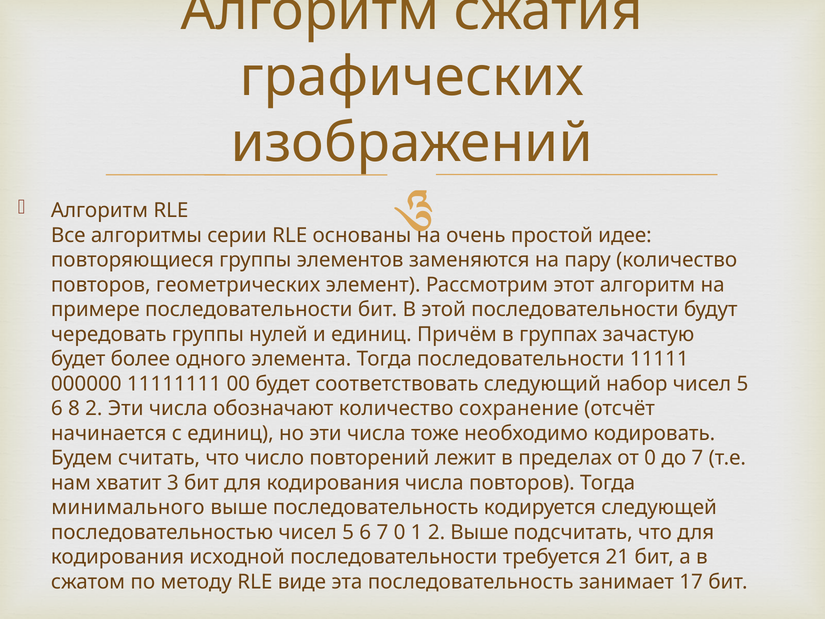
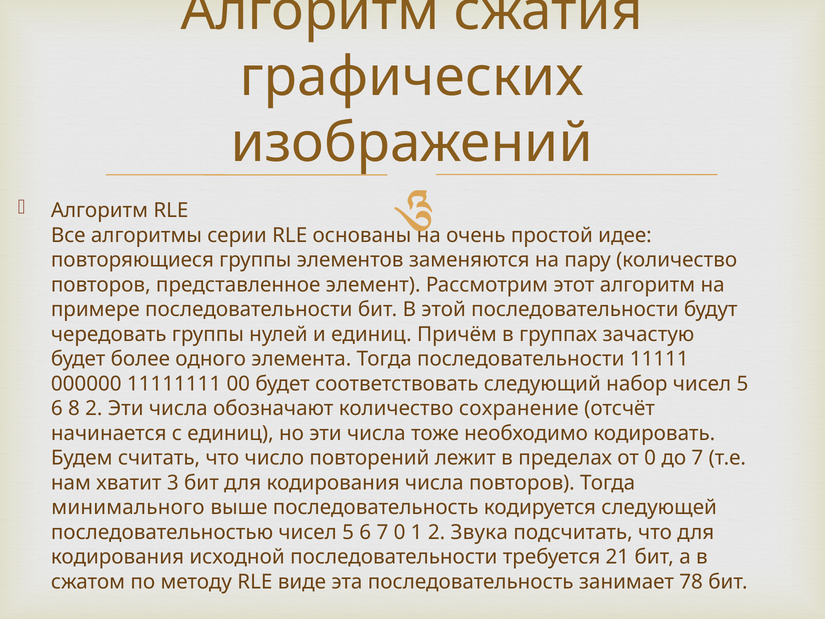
геометрических: геометрических -> представленное
2 Выше: Выше -> Звука
17: 17 -> 78
